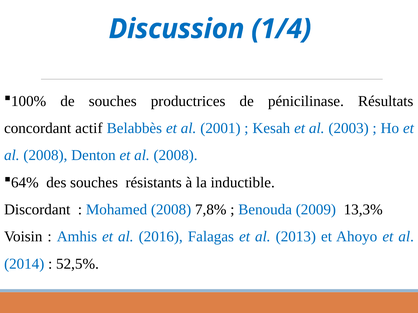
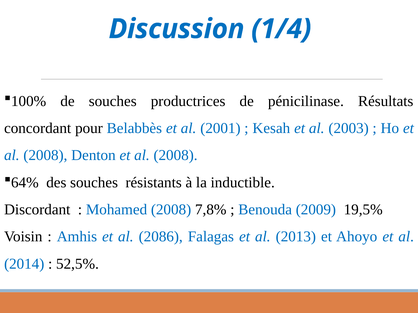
actif: actif -> pour
13,3%: 13,3% -> 19,5%
2016: 2016 -> 2086
